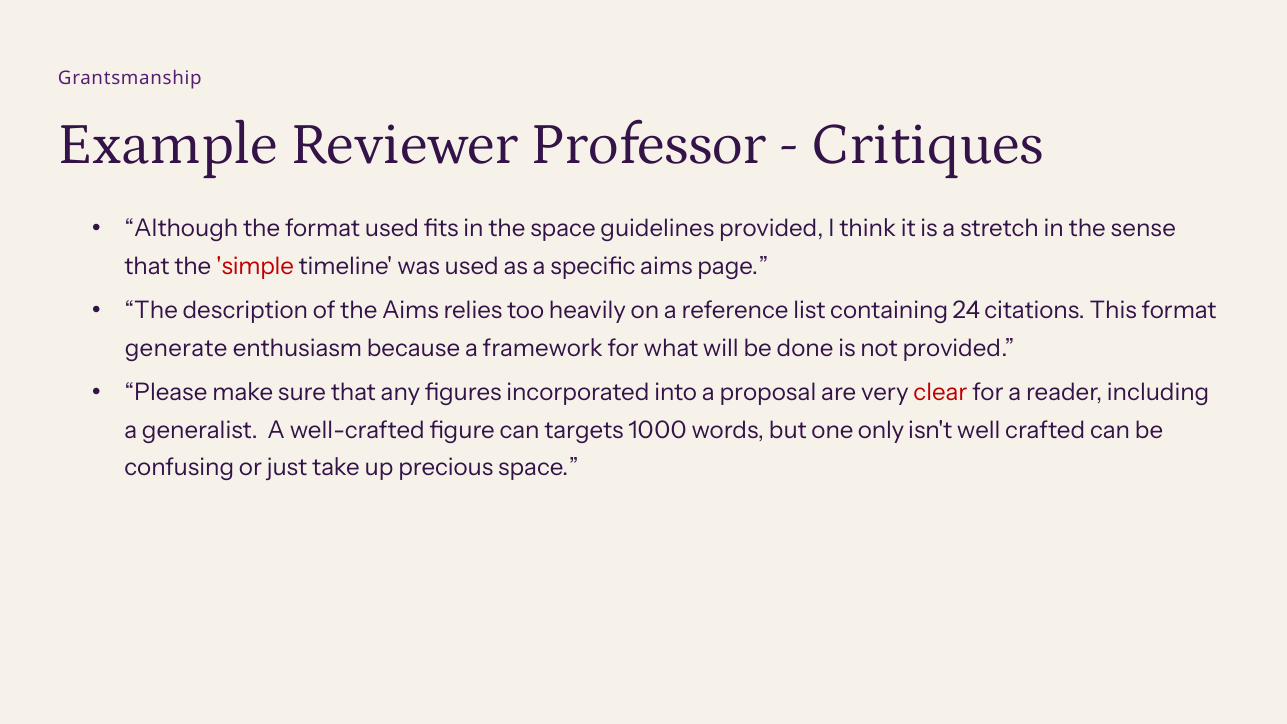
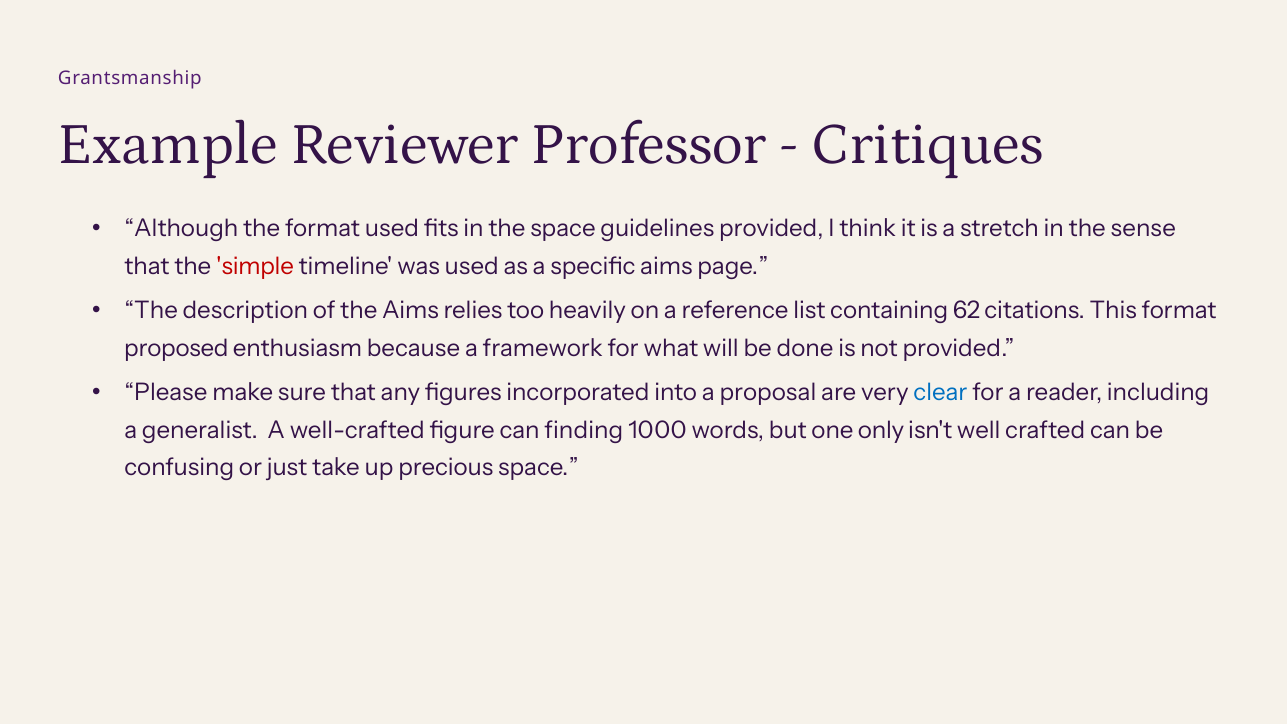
24: 24 -> 62
generate: generate -> proposed
clear colour: red -> blue
targets: targets -> finding
